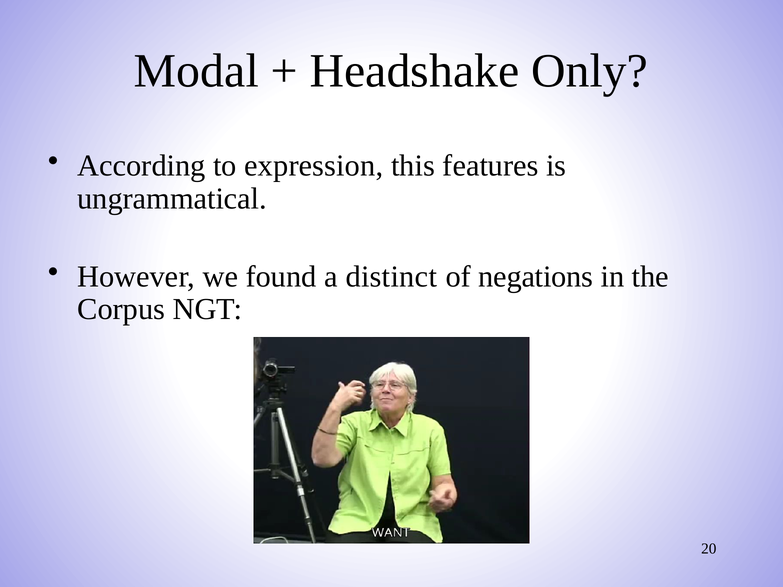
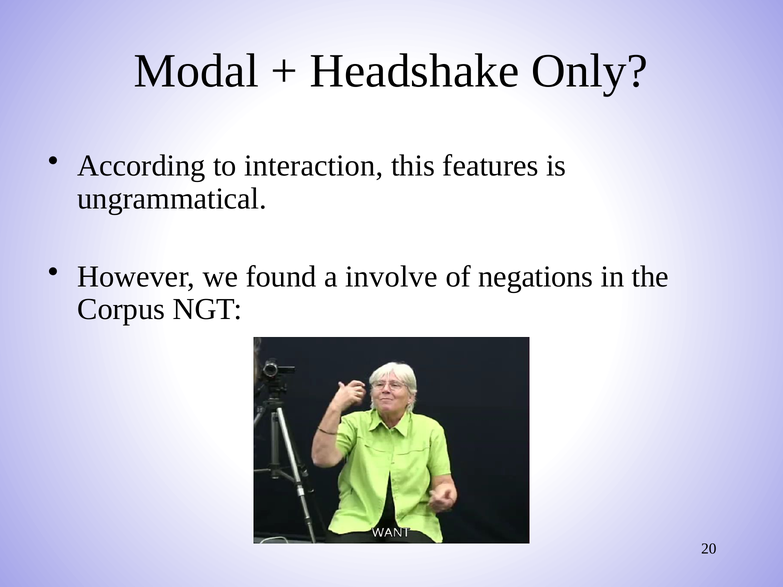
expression: expression -> interaction
distinct: distinct -> involve
